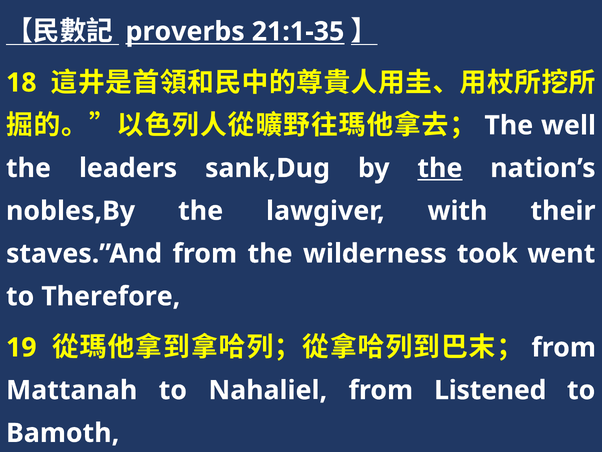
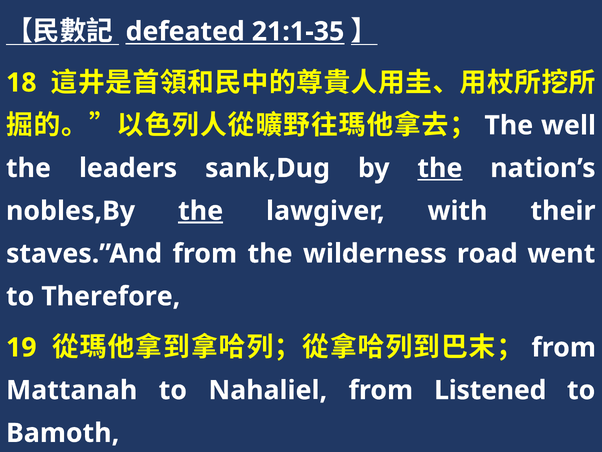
proverbs: proverbs -> defeated
the at (201, 211) underline: none -> present
took: took -> road
